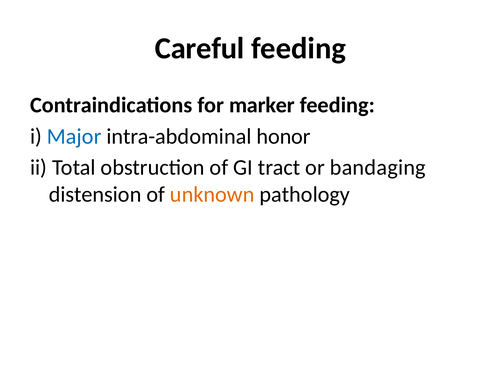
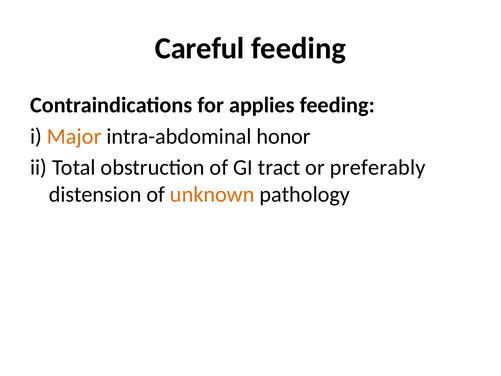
marker: marker -> applies
Major colour: blue -> orange
bandaging: bandaging -> preferably
